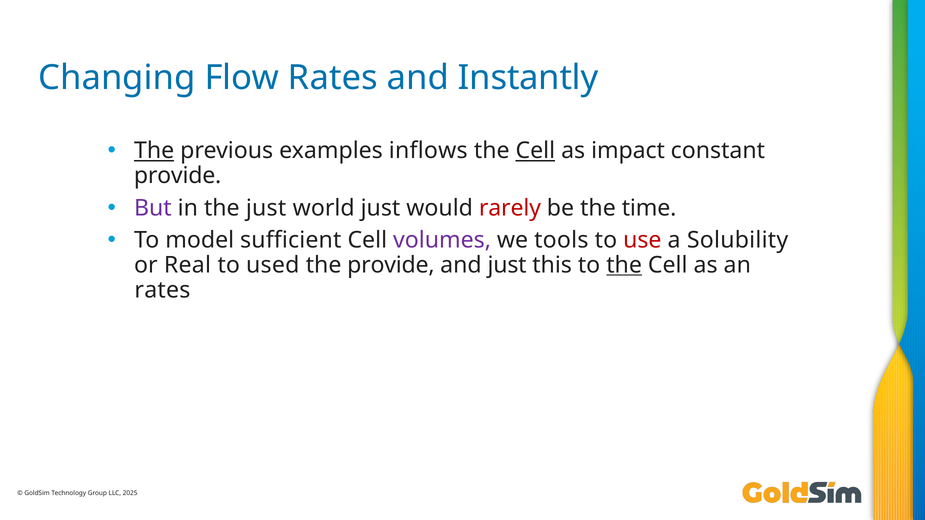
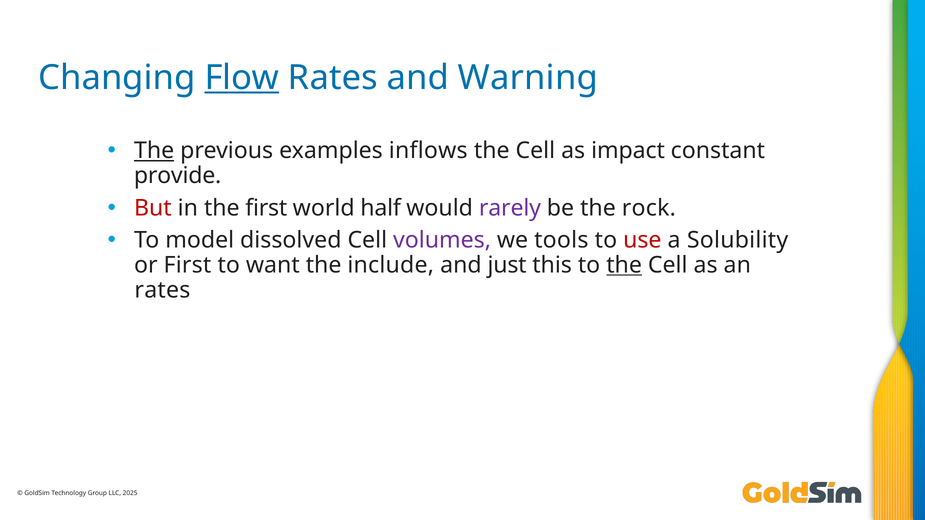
Flow underline: none -> present
Instantly: Instantly -> Warning
Cell at (535, 151) underline: present -> none
But colour: purple -> red
the just: just -> first
world just: just -> half
rarely colour: red -> purple
time: time -> rock
sufficient: sufficient -> dissolved
or Real: Real -> First
used: used -> want
the provide: provide -> include
